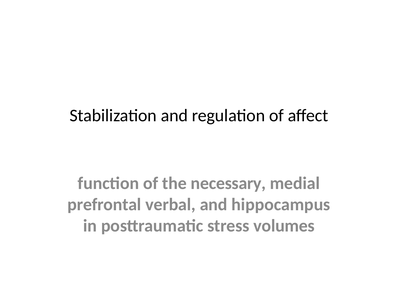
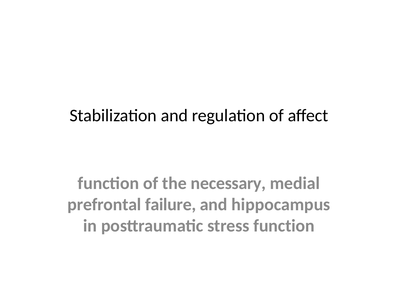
verbal: verbal -> failure
stress volumes: volumes -> function
